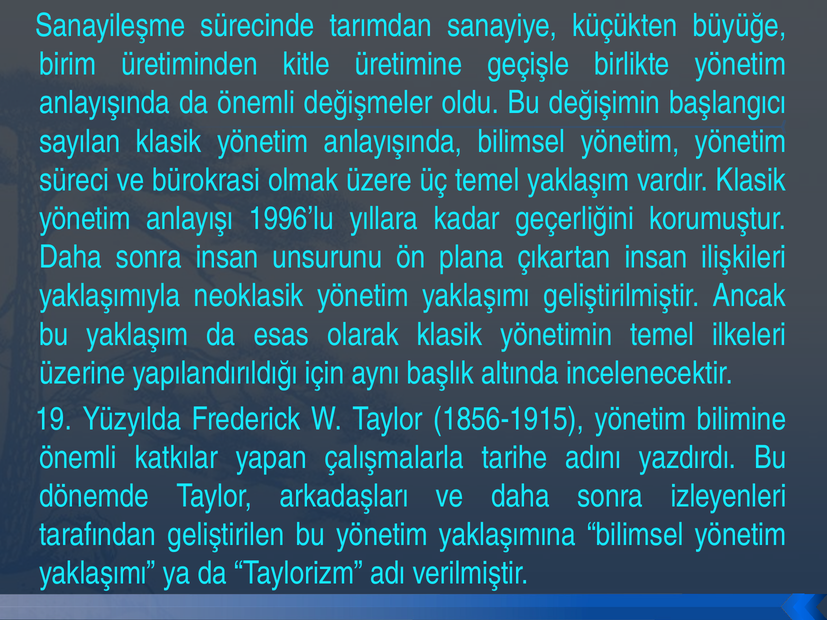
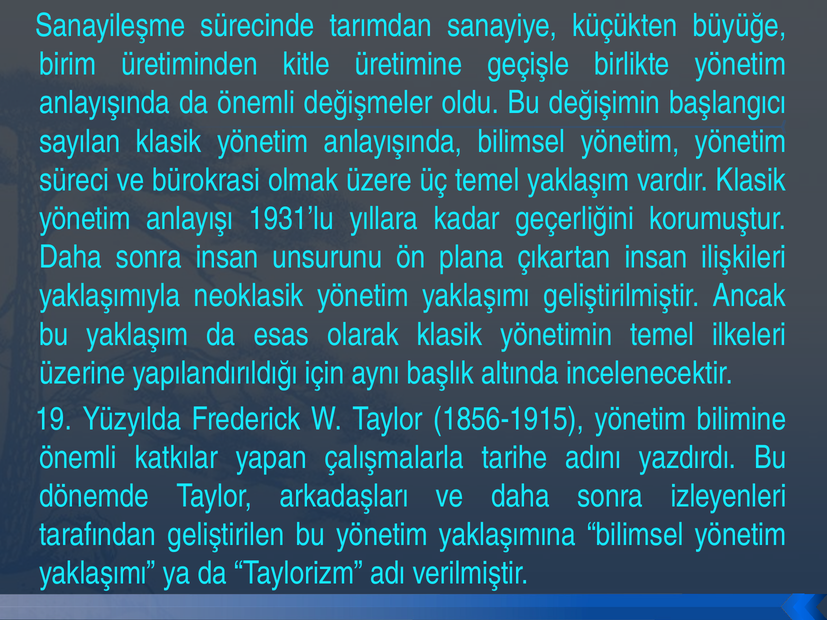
1996’lu: 1996’lu -> 1931’lu
